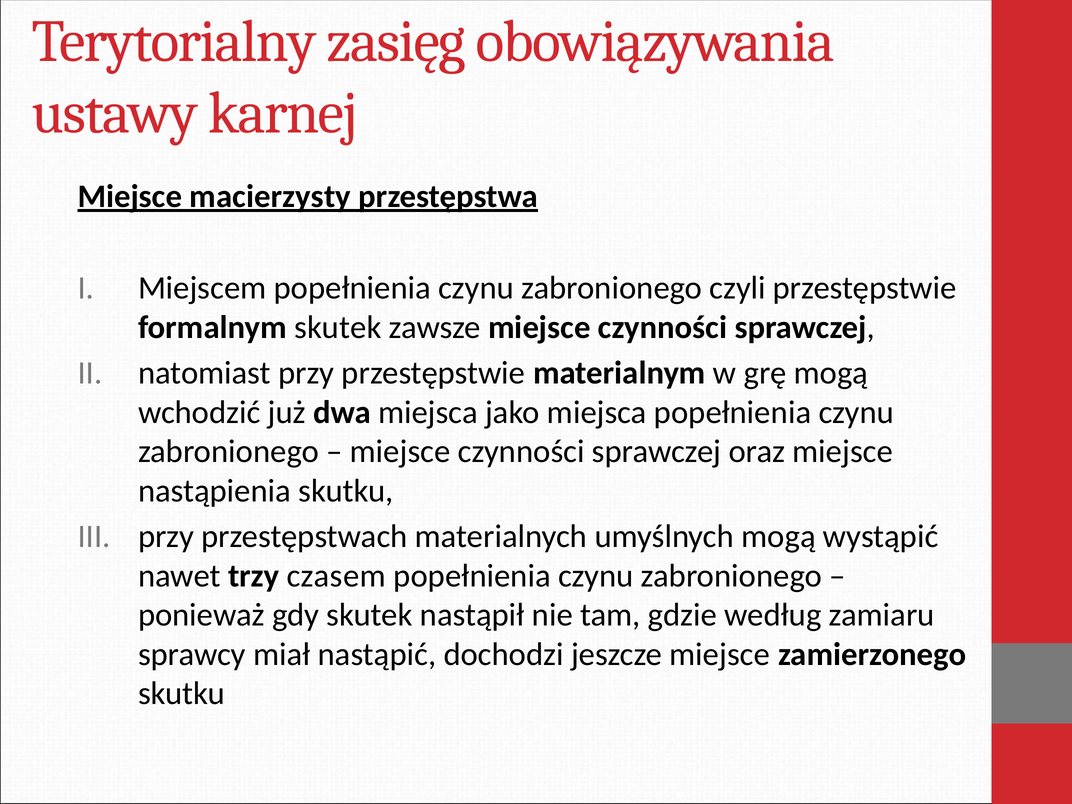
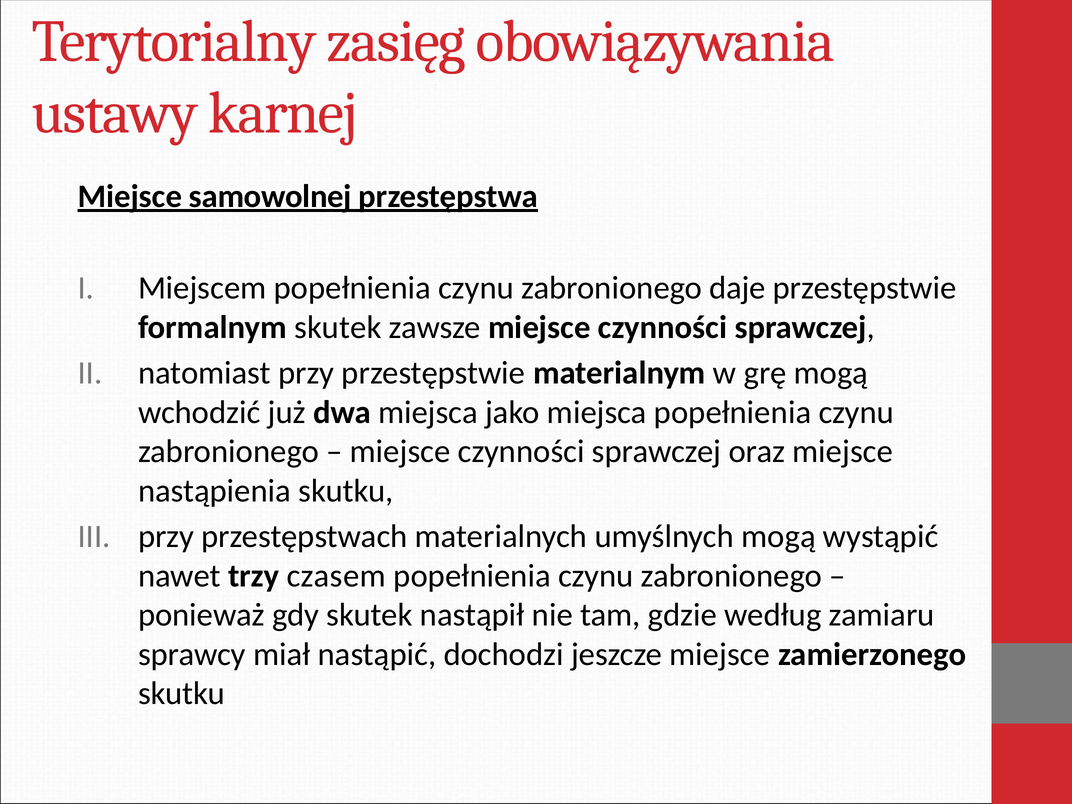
macierzysty: macierzysty -> samowolnej
czyli: czyli -> daje
